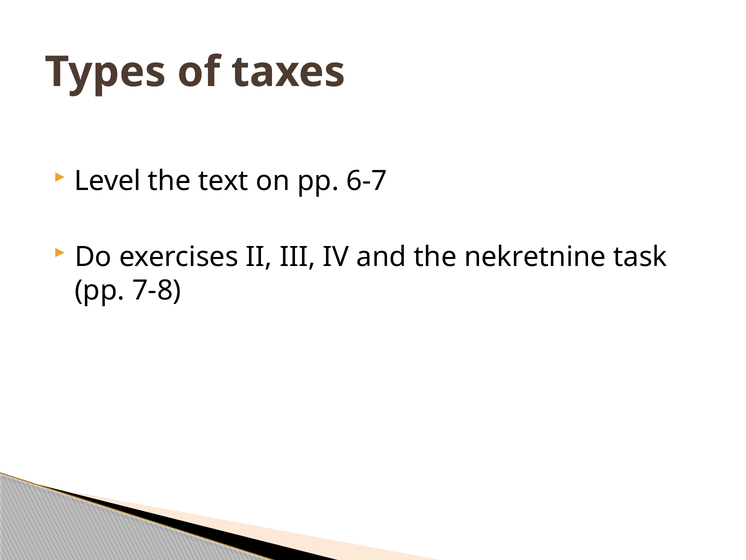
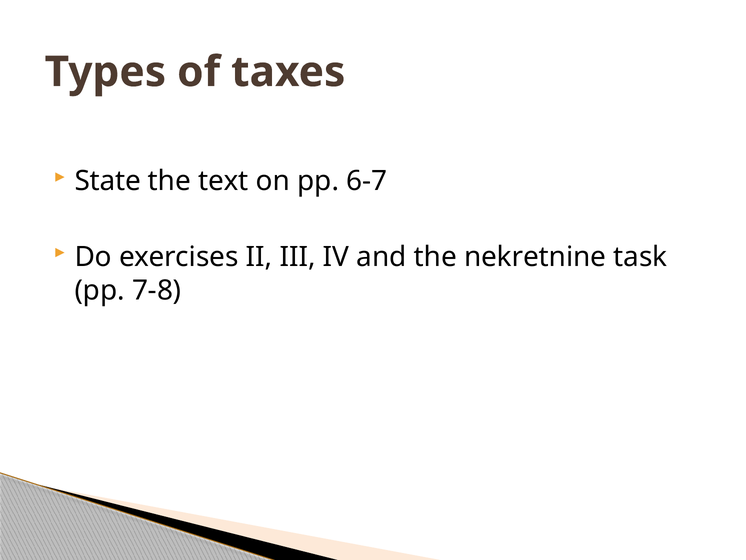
Level: Level -> State
